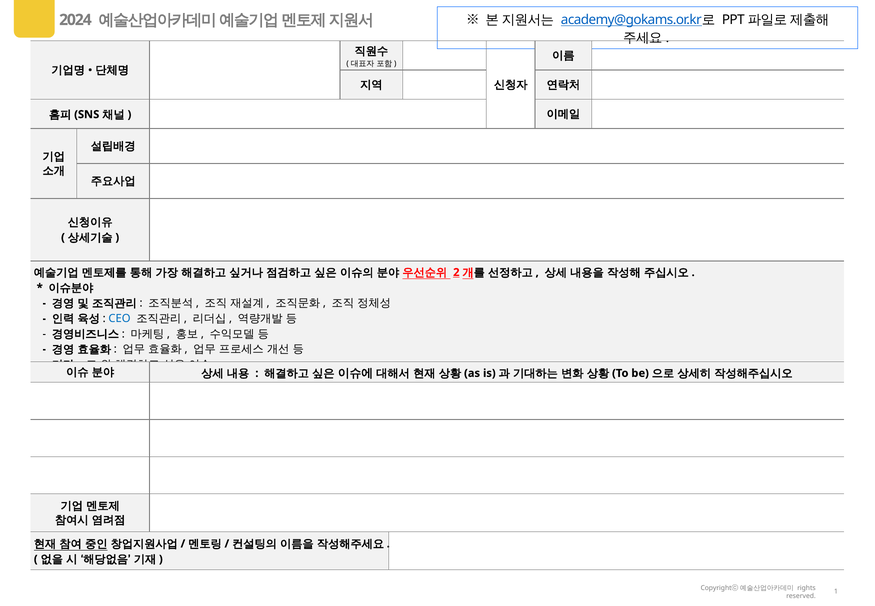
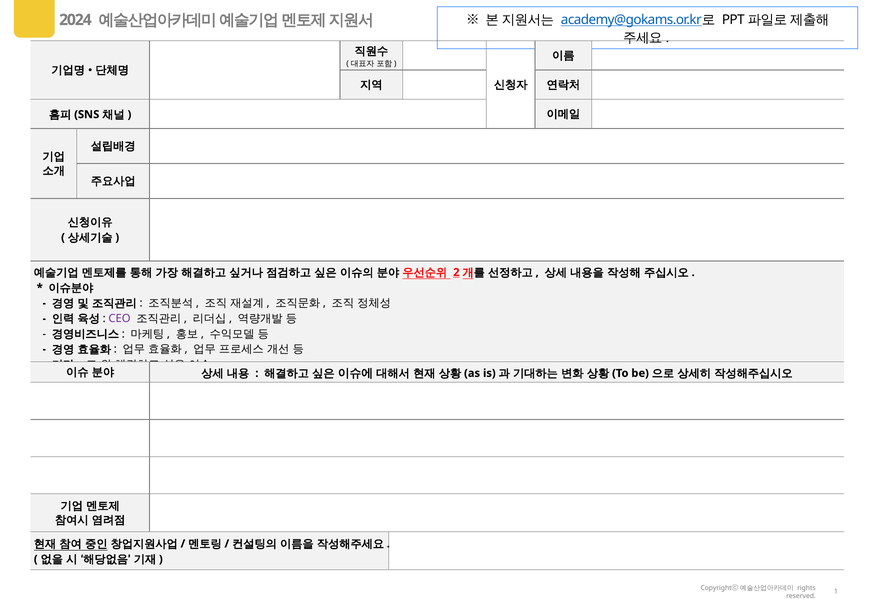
CEO colour: blue -> purple
